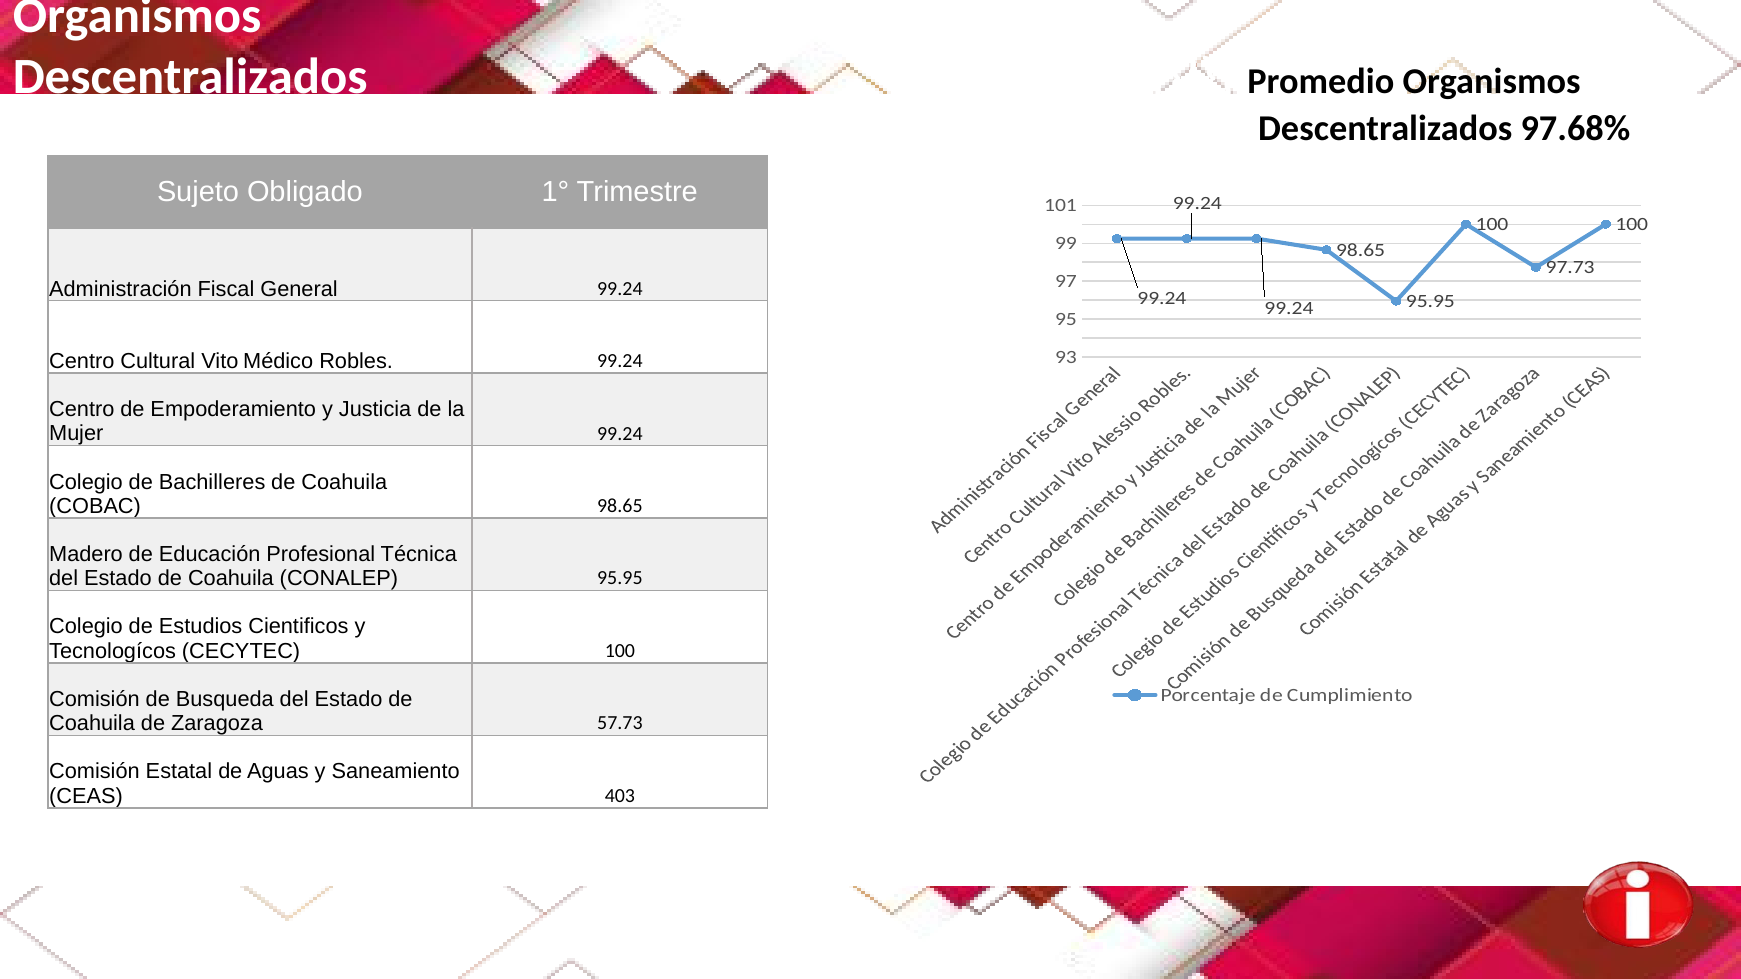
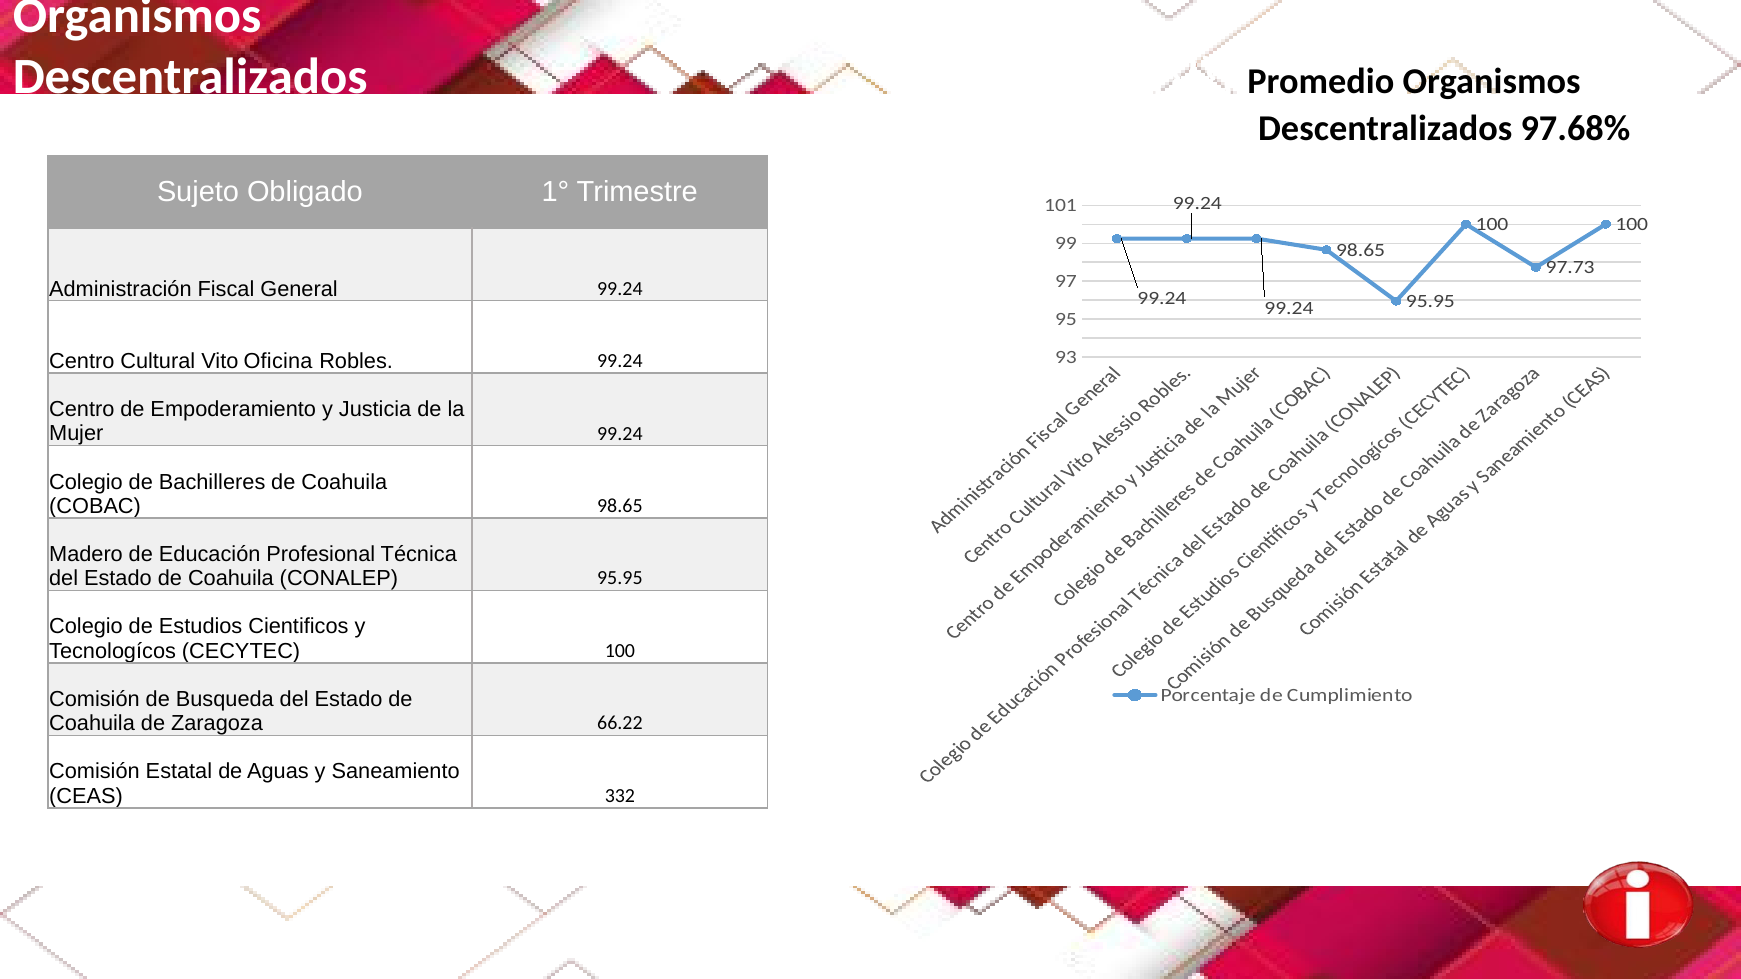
Médico: Médico -> Oficina
57.73: 57.73 -> 66.22
403: 403 -> 332
